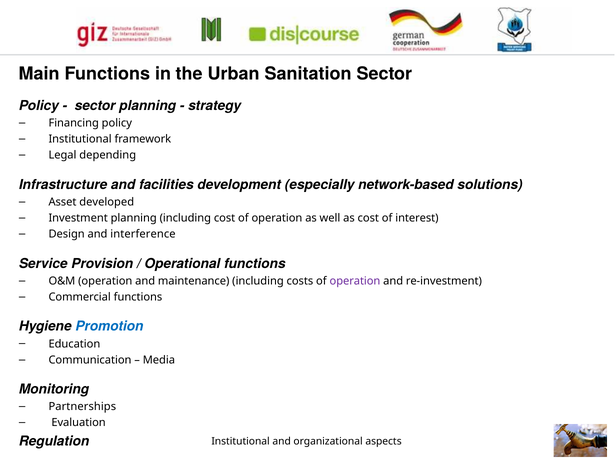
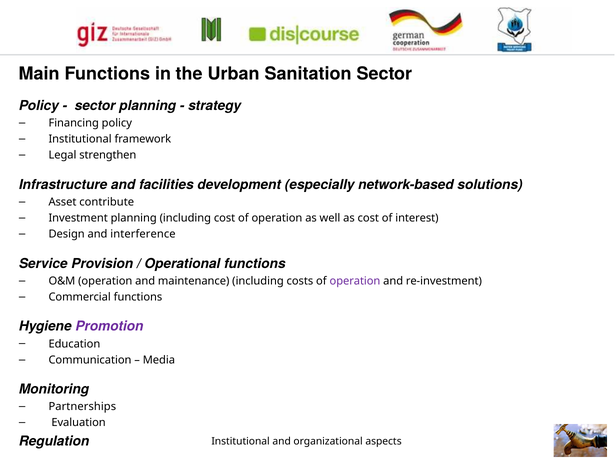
depending: depending -> strengthen
developed: developed -> contribute
Promotion colour: blue -> purple
